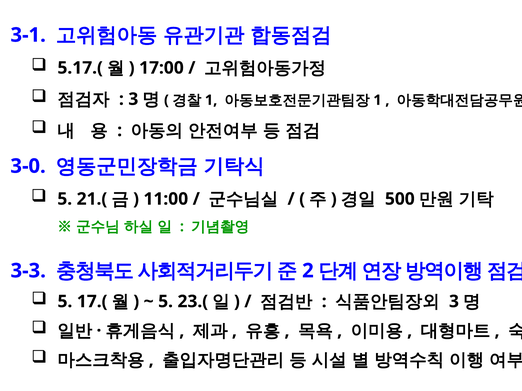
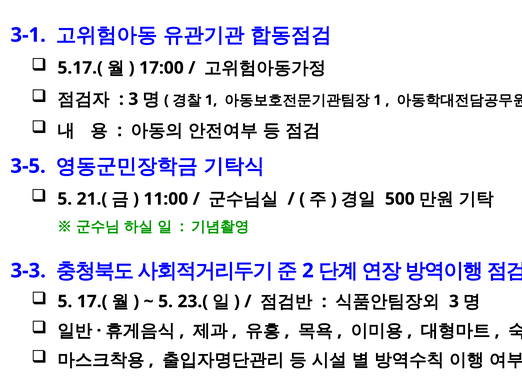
3-0: 3-0 -> 3-5
